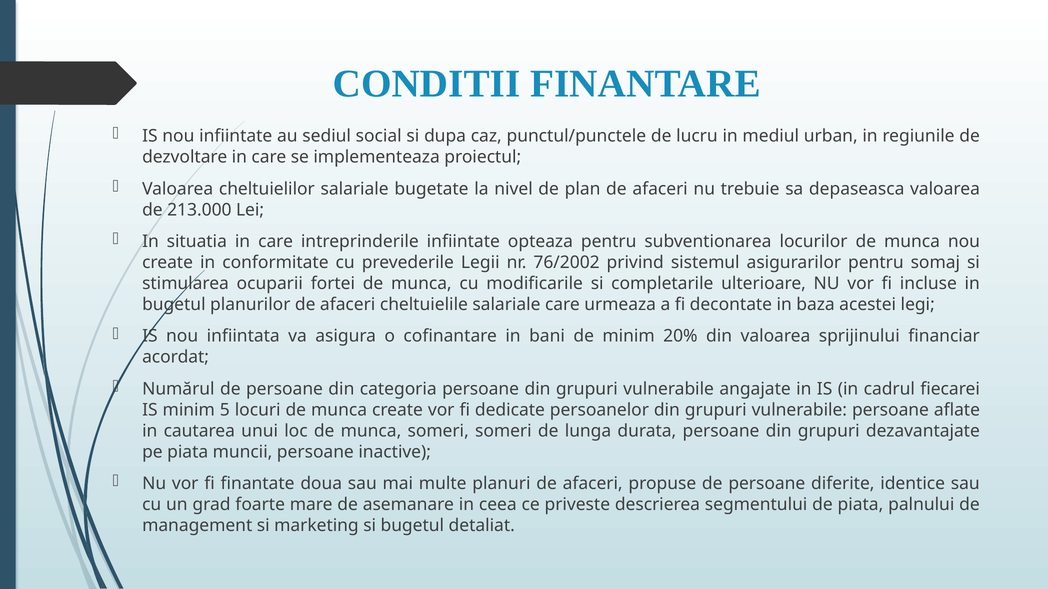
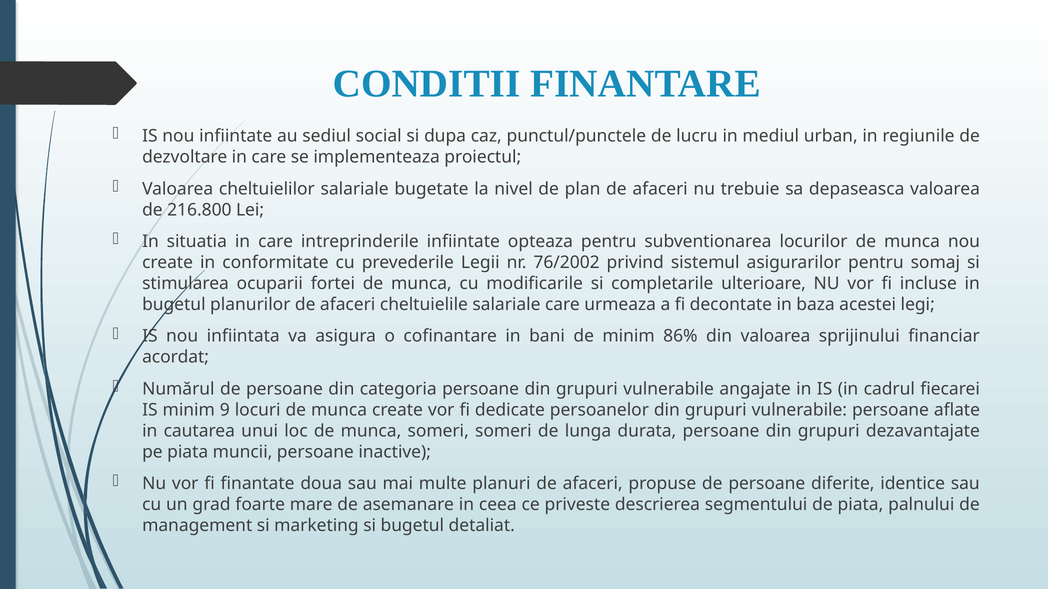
213.000: 213.000 -> 216.800
20%: 20% -> 86%
5: 5 -> 9
